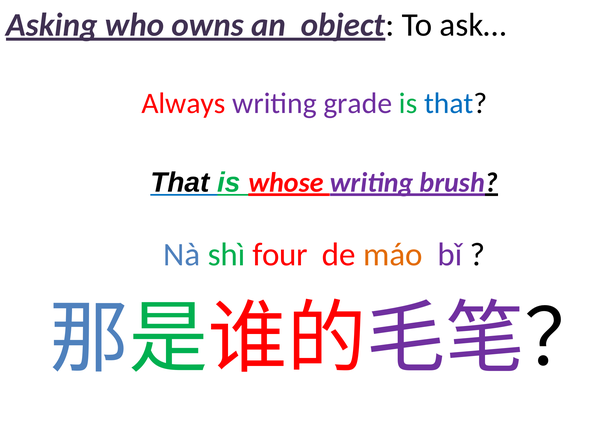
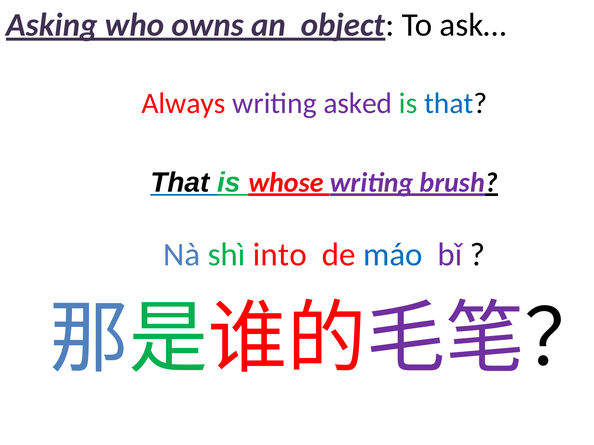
grade: grade -> asked
four: four -> into
máo colour: orange -> blue
